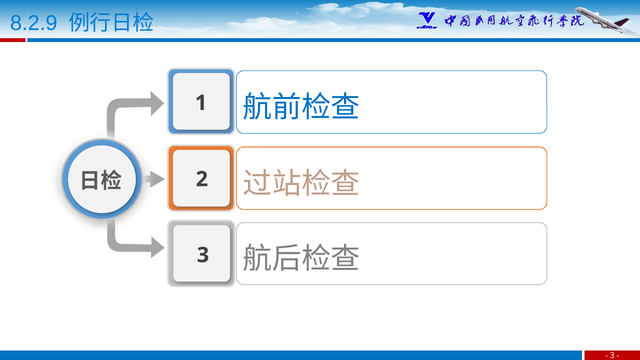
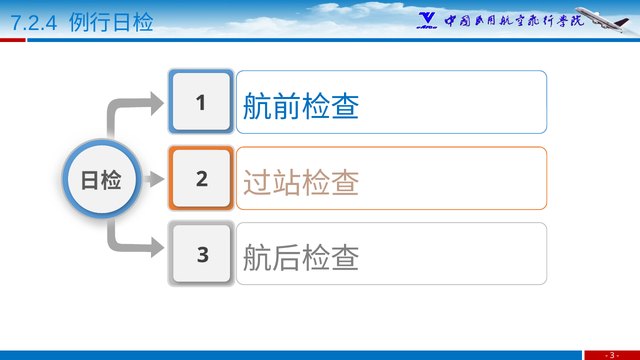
8.2.9: 8.2.9 -> 7.2.4
